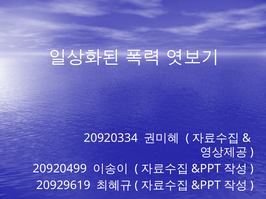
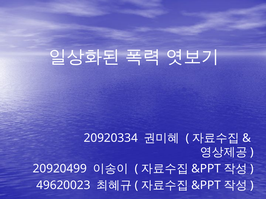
20929619: 20929619 -> 49620023
